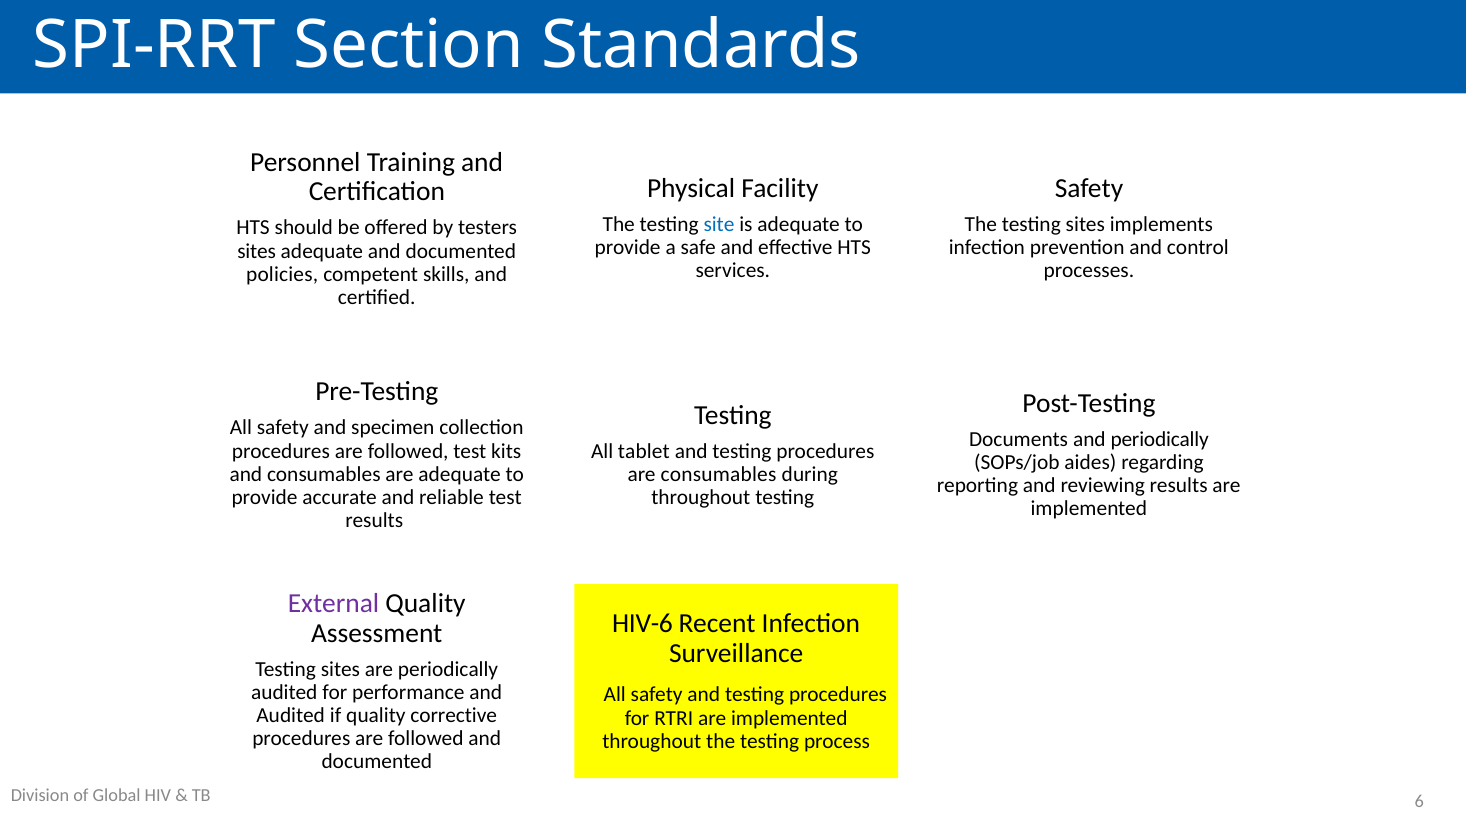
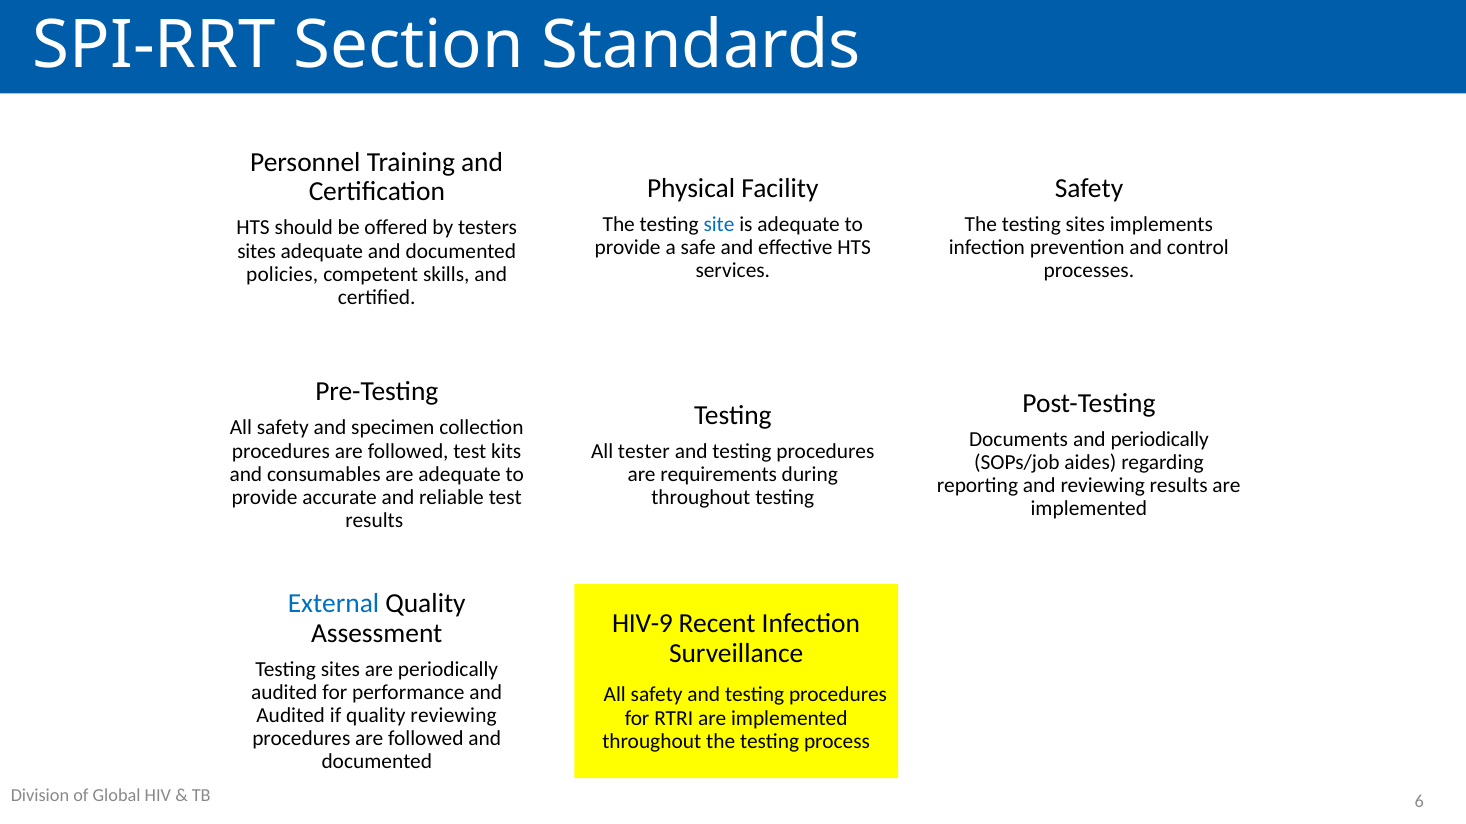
tablet: tablet -> tester
are consumables: consumables -> requirements
External colour: purple -> blue
HIV-6: HIV-6 -> HIV-9
quality corrective: corrective -> reviewing
